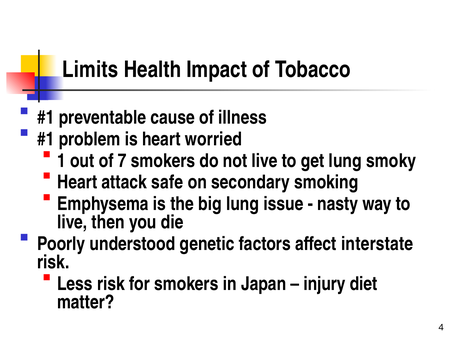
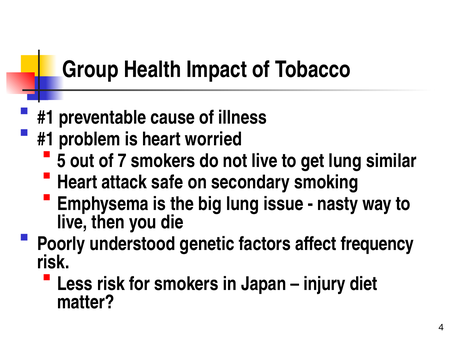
Limits: Limits -> Group
1: 1 -> 5
smoky: smoky -> similar
interstate: interstate -> frequency
